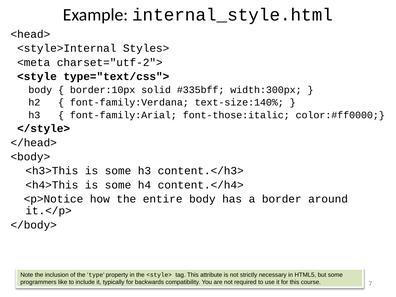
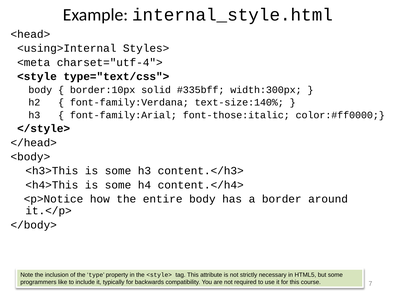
<style>Internal: <style>Internal -> <using>Internal
charset="utf-2">: charset="utf-2"> -> charset="utf-4">
